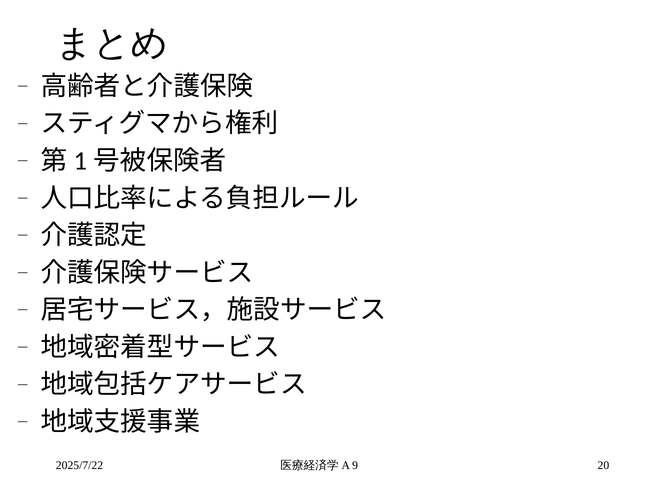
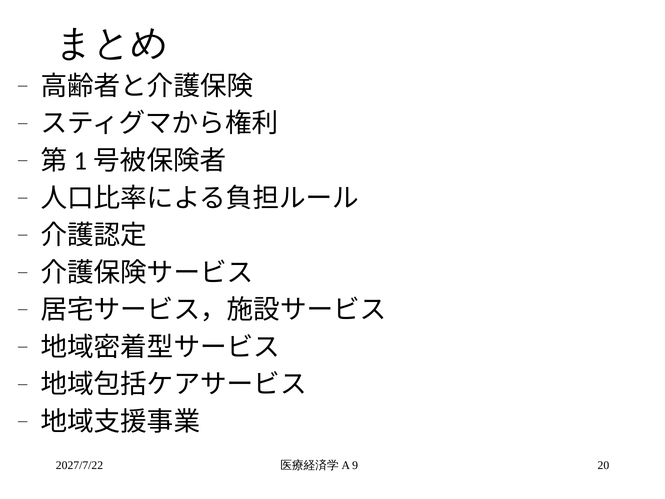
2025/7/22: 2025/7/22 -> 2027/7/22
